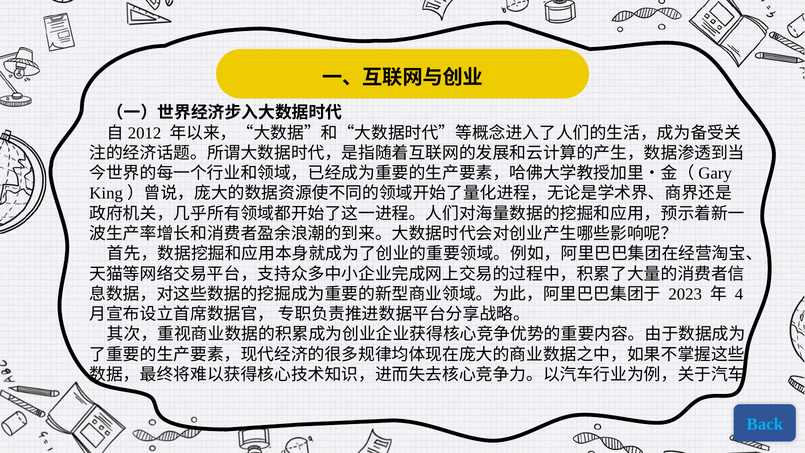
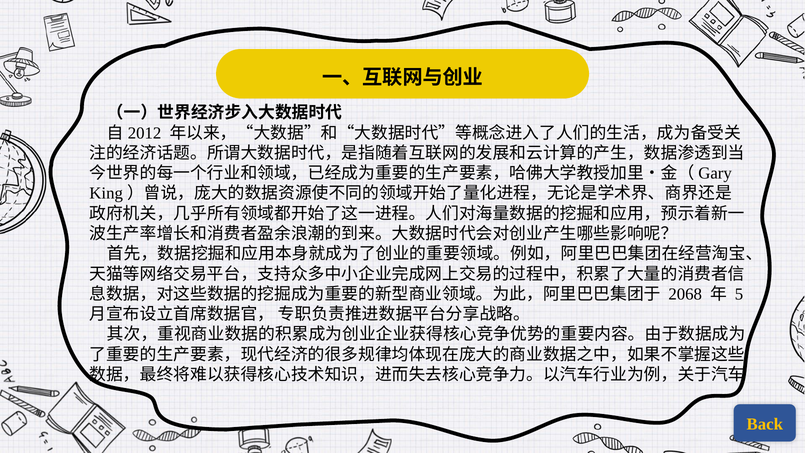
2023: 2023 -> 2068
4: 4 -> 5
Back colour: light blue -> yellow
